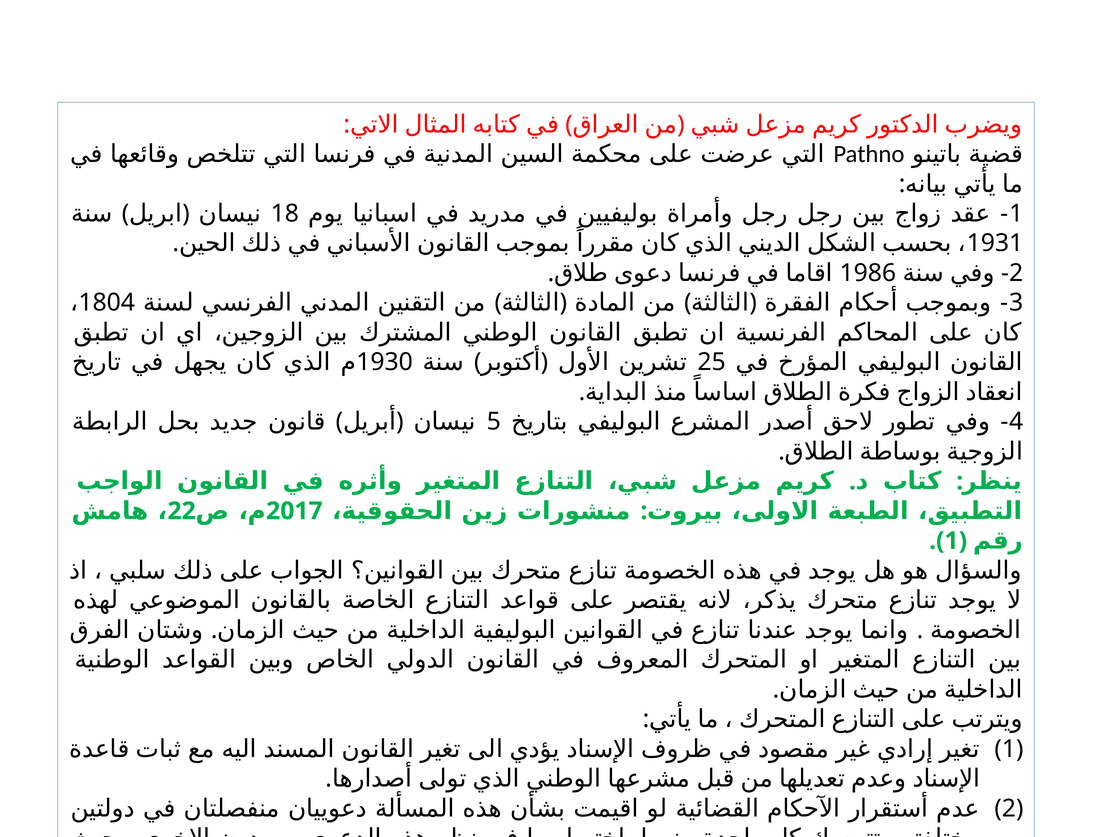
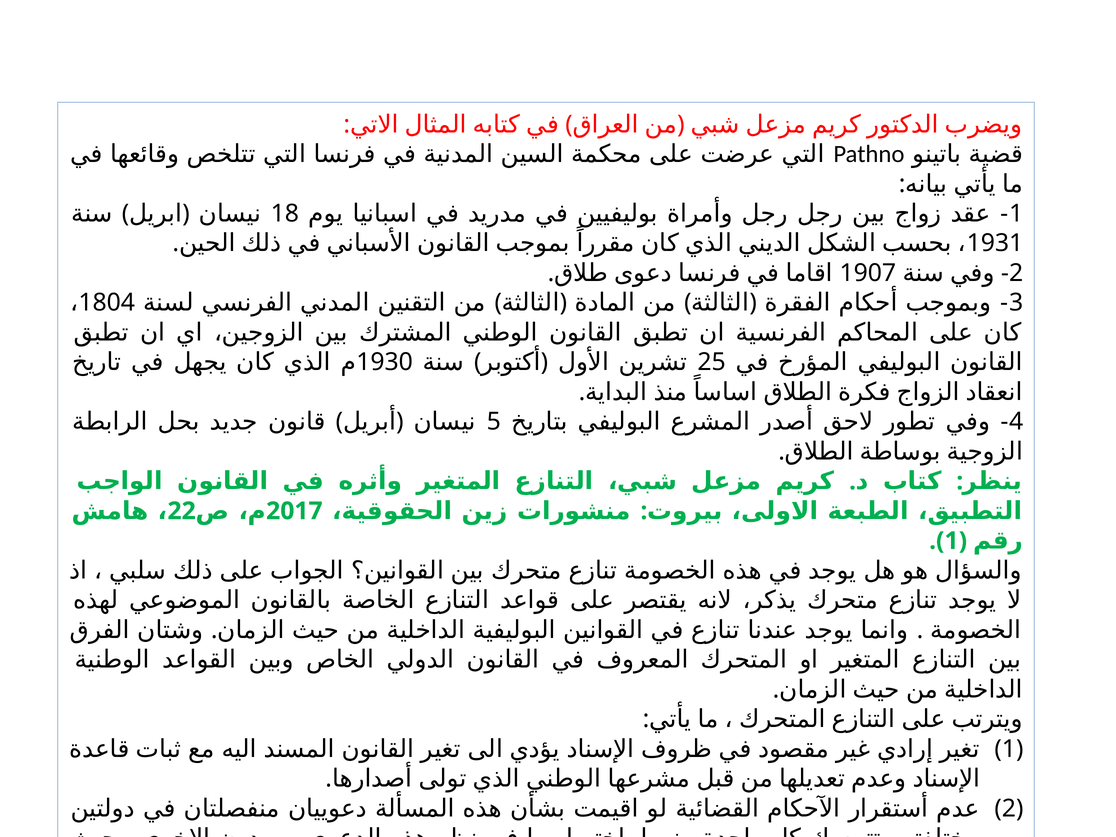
1986: 1986 -> 1907
